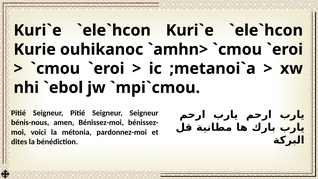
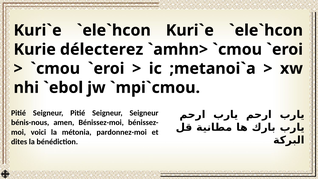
ouhikanoc: ouhikanoc -> délecterez
